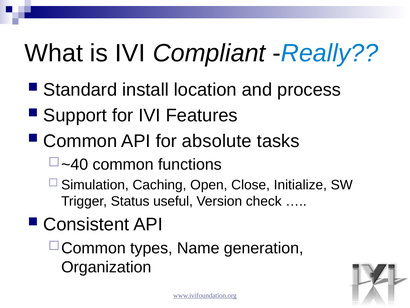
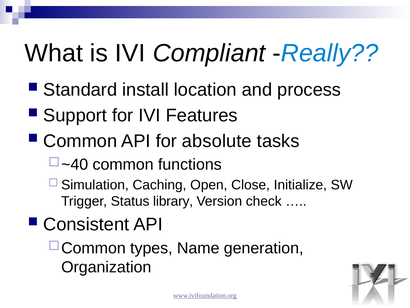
useful: useful -> library
